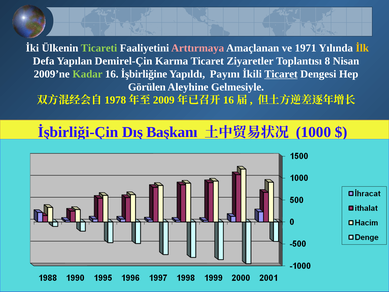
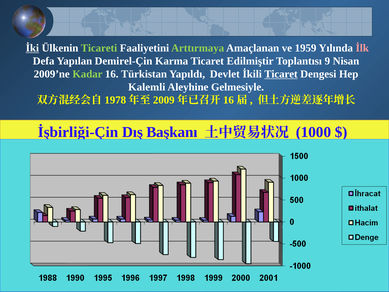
İki underline: none -> present
Arttırmaya colour: pink -> light green
1971: 1971 -> 1959
İlk colour: yellow -> pink
Ziyaretler: Ziyaretler -> Edilmiştir
8: 8 -> 9
İşbirliğine: İşbirliğine -> Türkistan
Payını: Payını -> Devlet
Görülen: Görülen -> Kalemli
